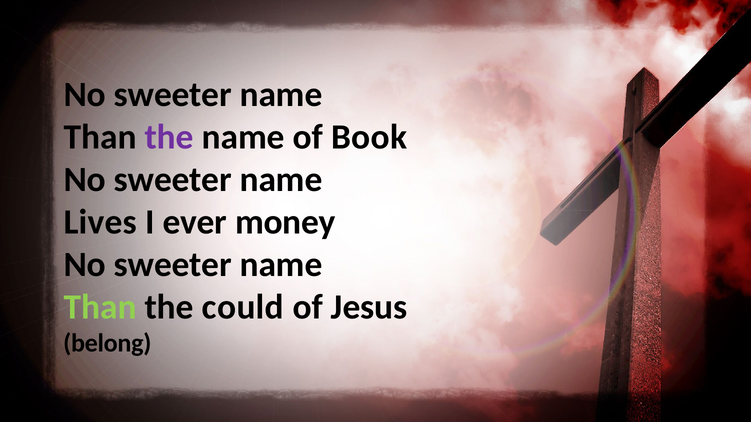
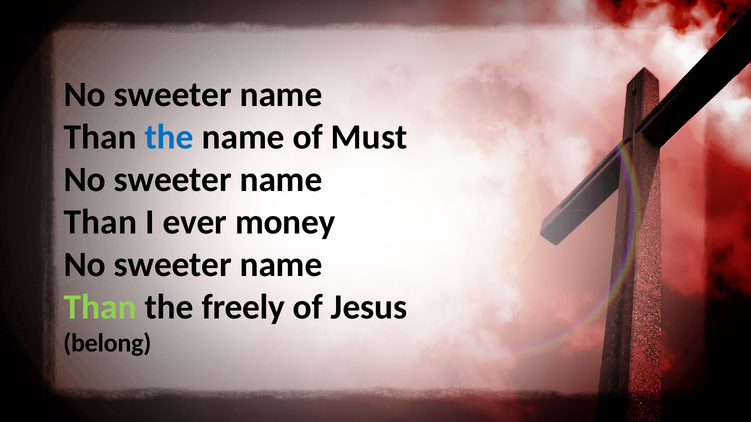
the at (169, 137) colour: purple -> blue
Book: Book -> Must
Lives at (100, 222): Lives -> Than
could: could -> freely
